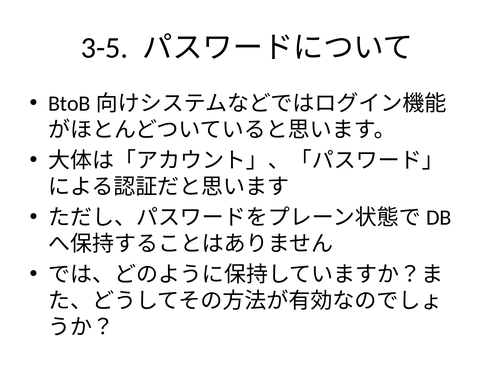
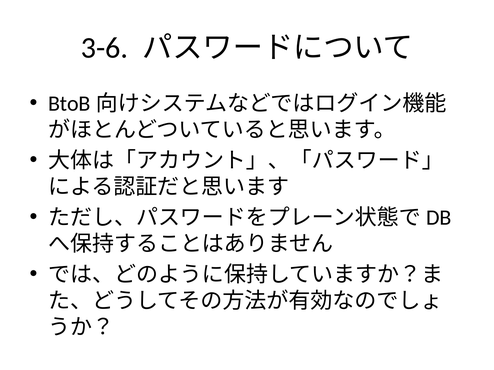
3-5: 3-5 -> 3-6
